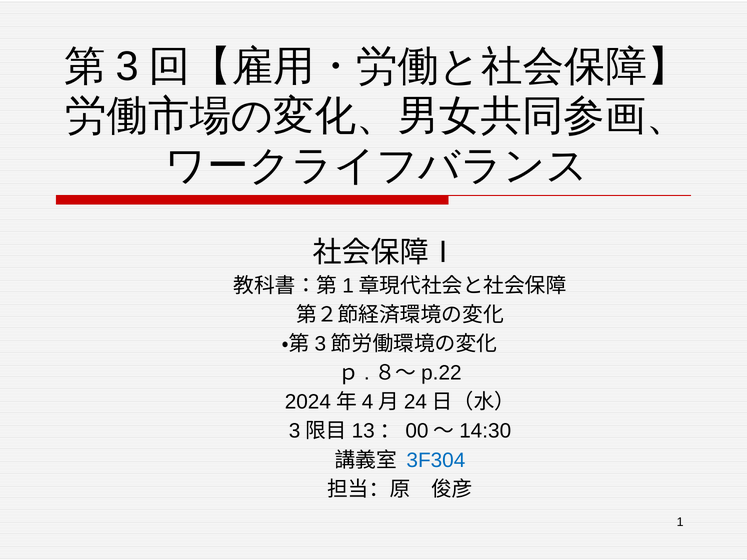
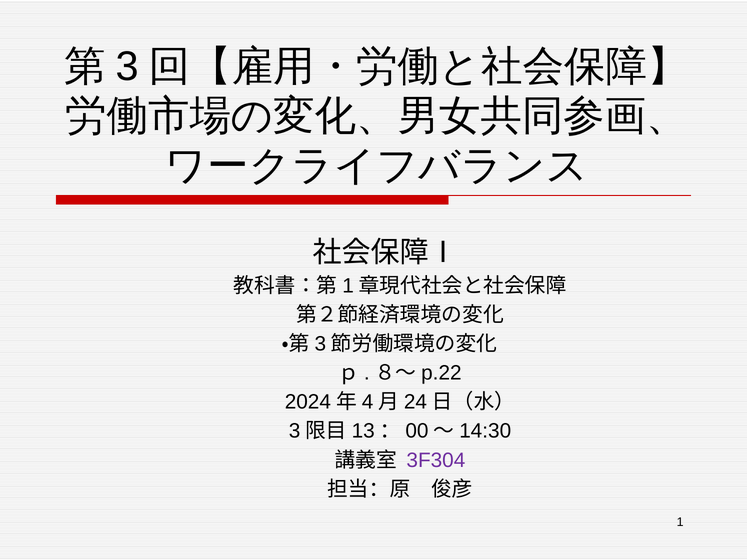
3F304 colour: blue -> purple
